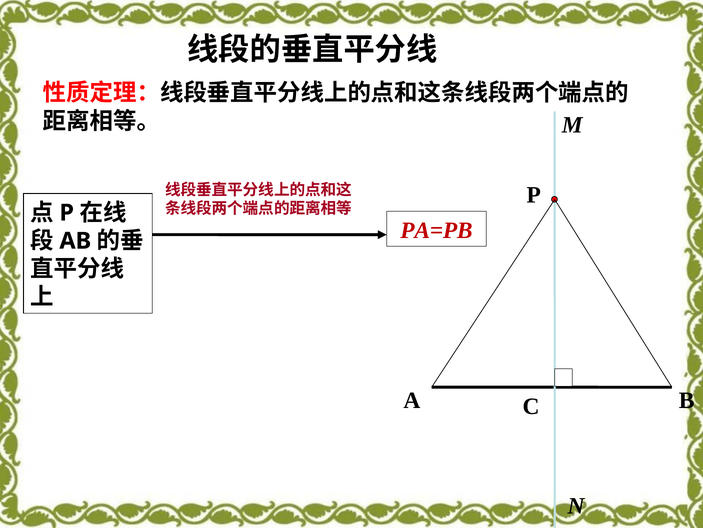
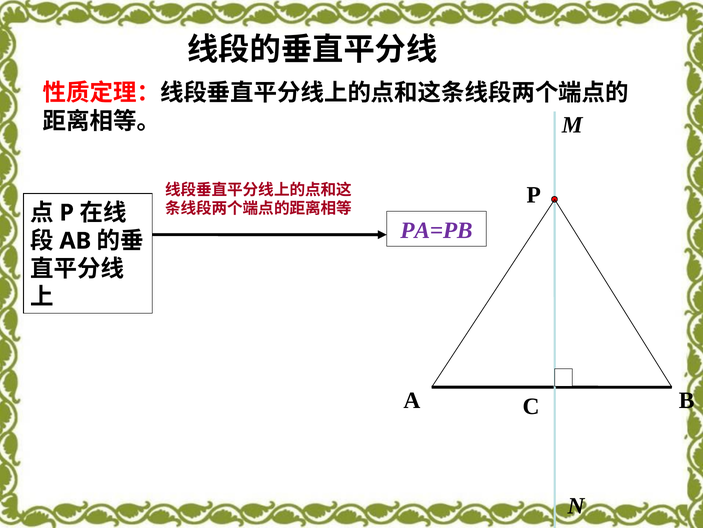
PA=PB colour: red -> purple
